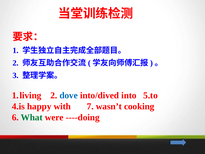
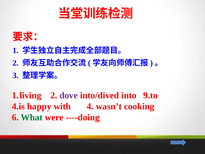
dove colour: blue -> purple
5.to: 5.to -> 9.to
7: 7 -> 4
